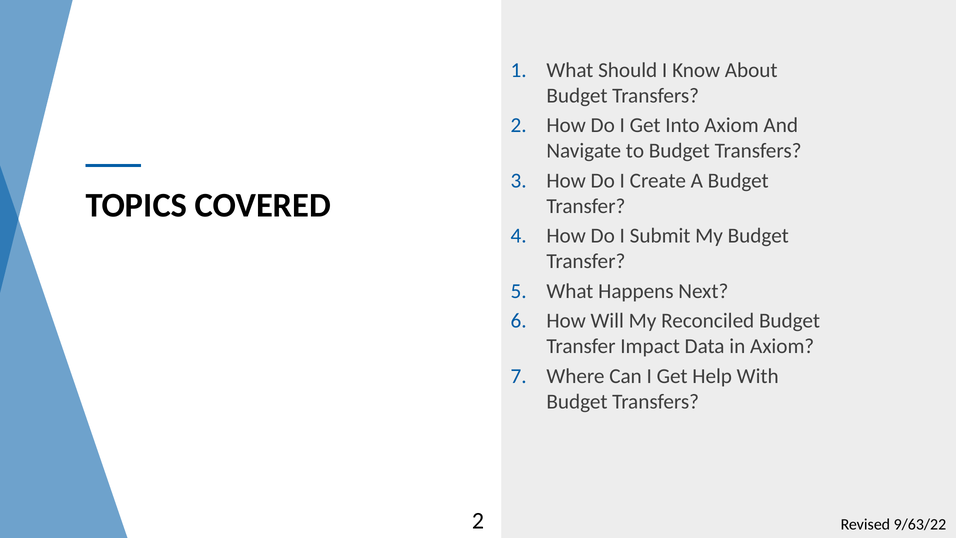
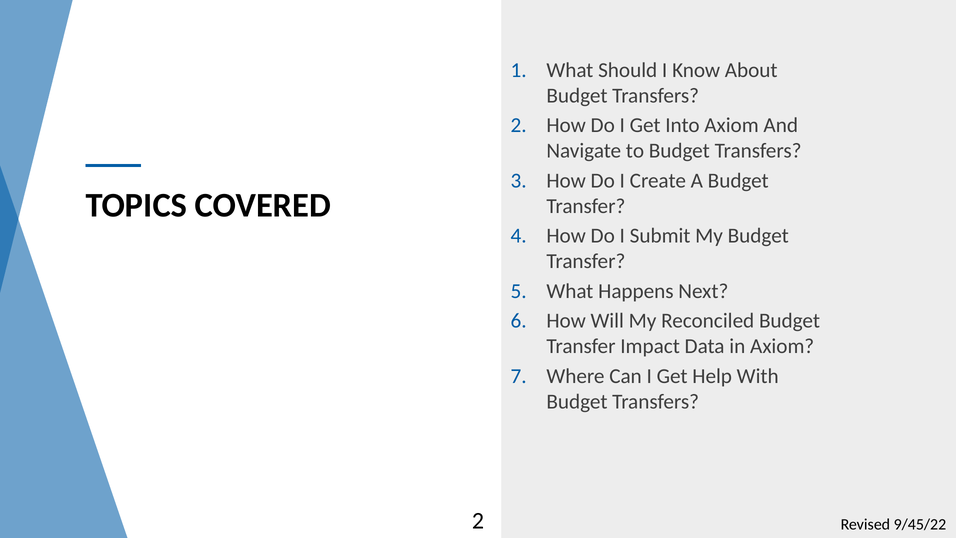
9/63/22: 9/63/22 -> 9/45/22
